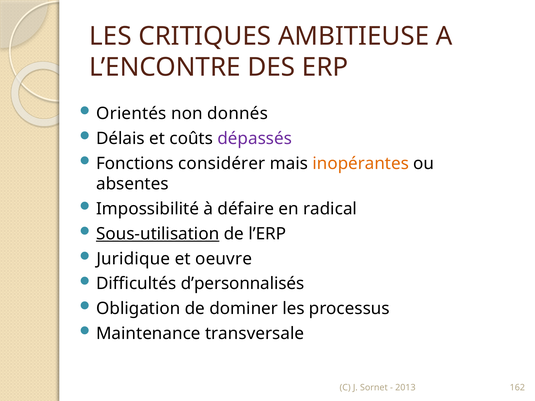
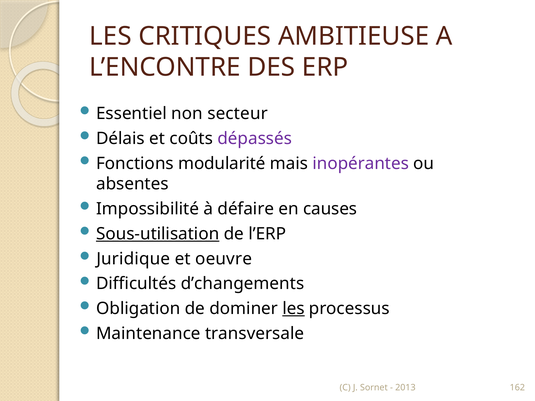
Orientés: Orientés -> Essentiel
donnés: donnés -> secteur
considérer: considérer -> modularité
inopérantes colour: orange -> purple
radical: radical -> causes
d’personnalisés: d’personnalisés -> d’changements
les at (293, 309) underline: none -> present
